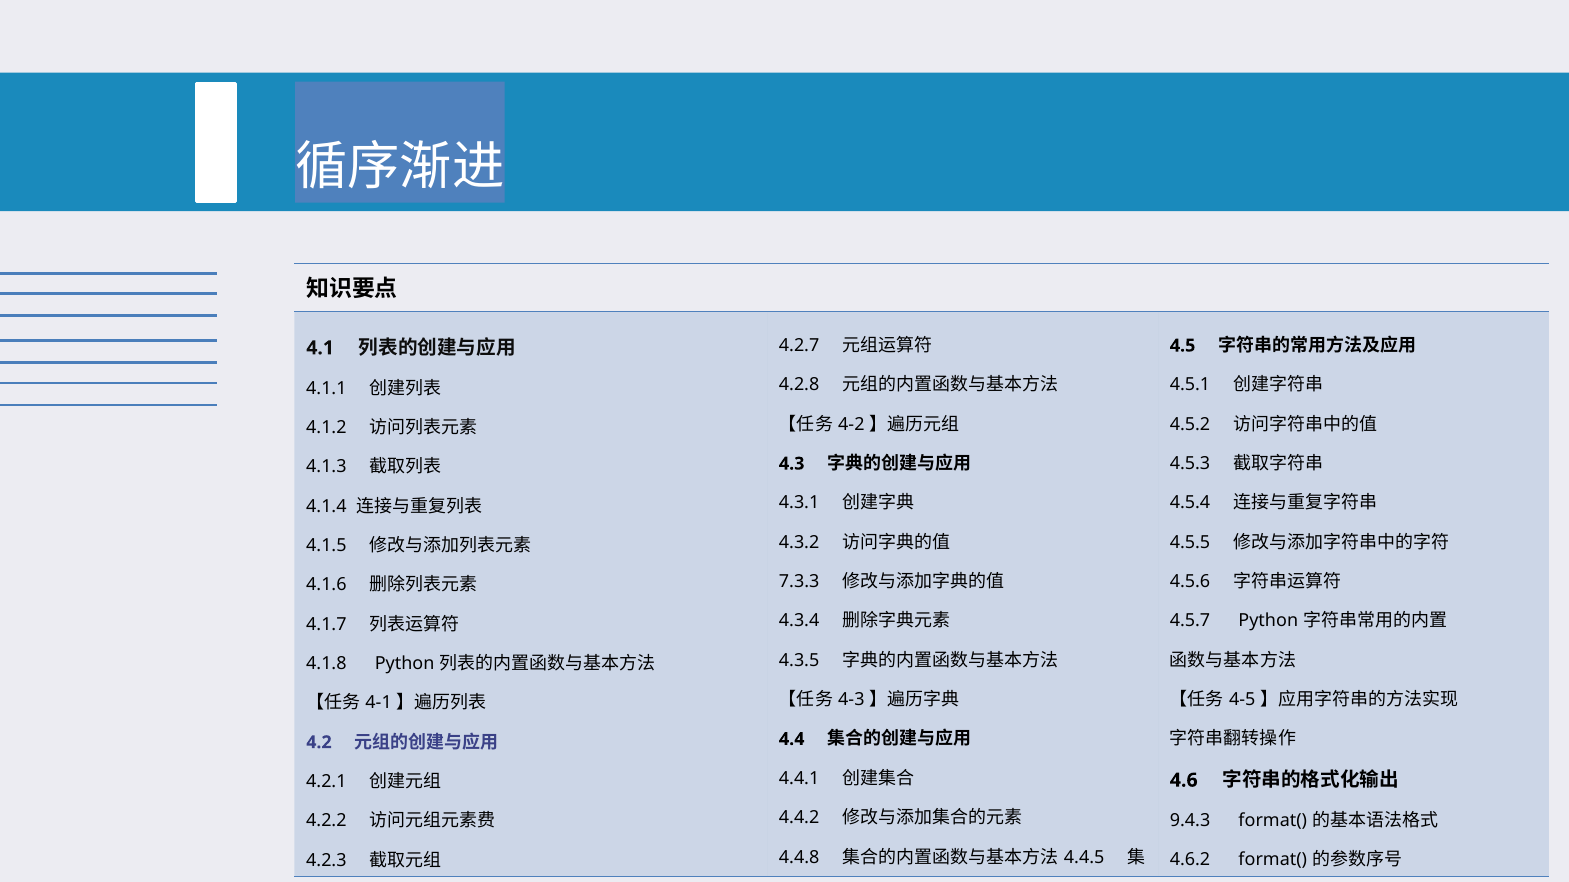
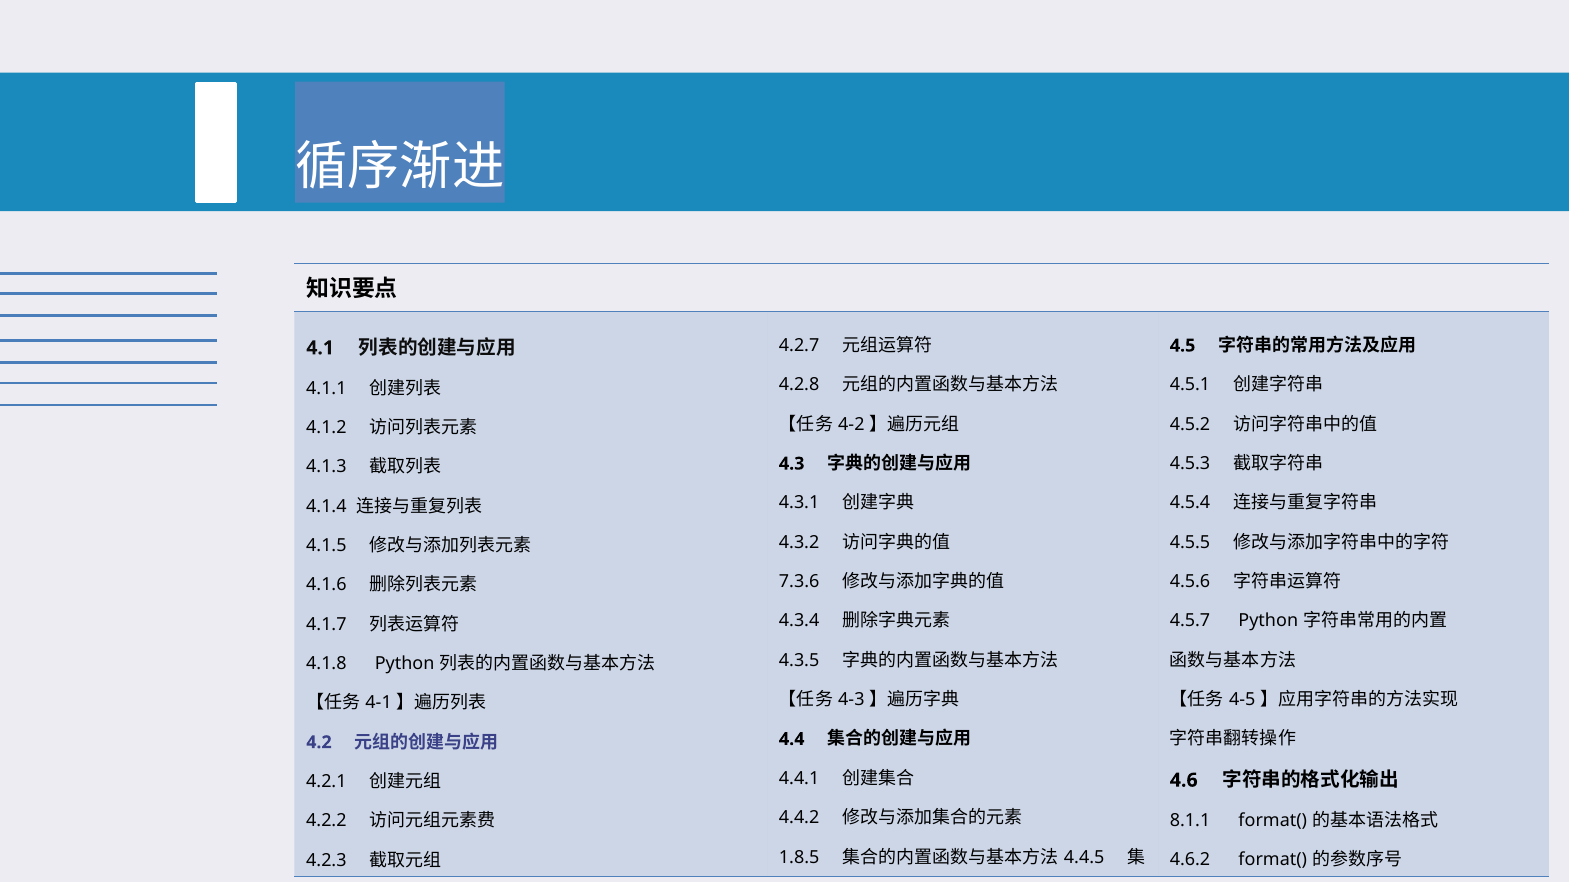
7.3.3: 7.3.3 -> 7.3.6
9.4.3: 9.4.3 -> 8.1.1
4.4.8: 4.4.8 -> 1.8.5
